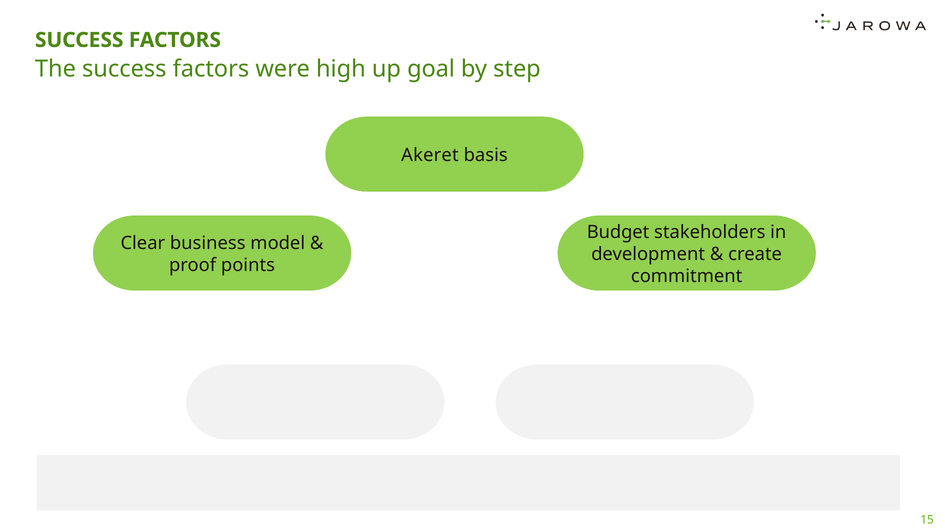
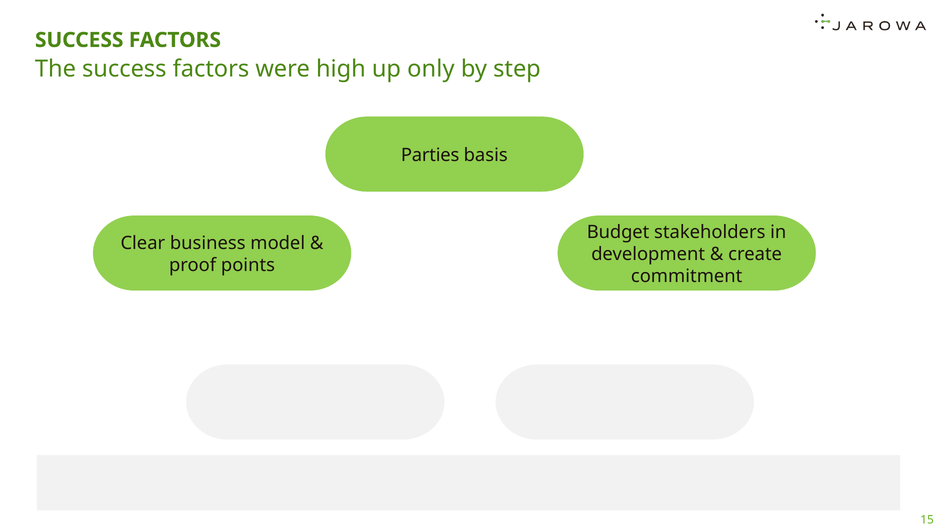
goal: goal -> only
Akeret: Akeret -> Parties
